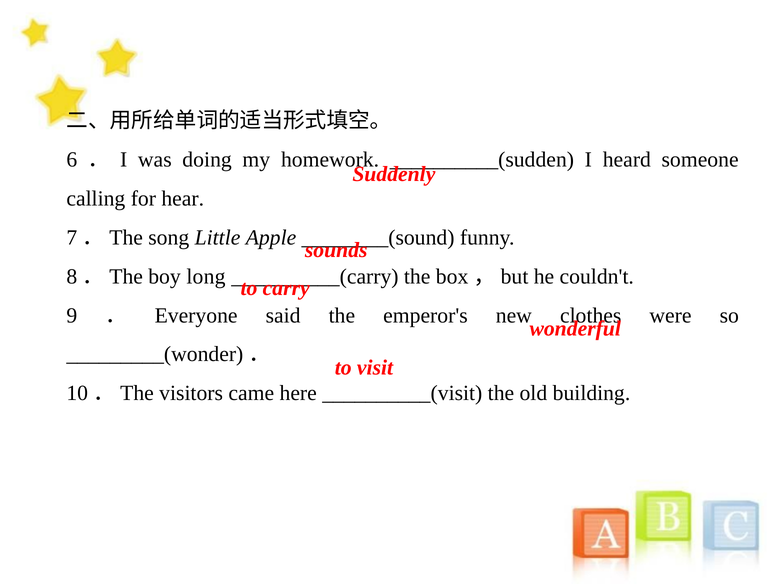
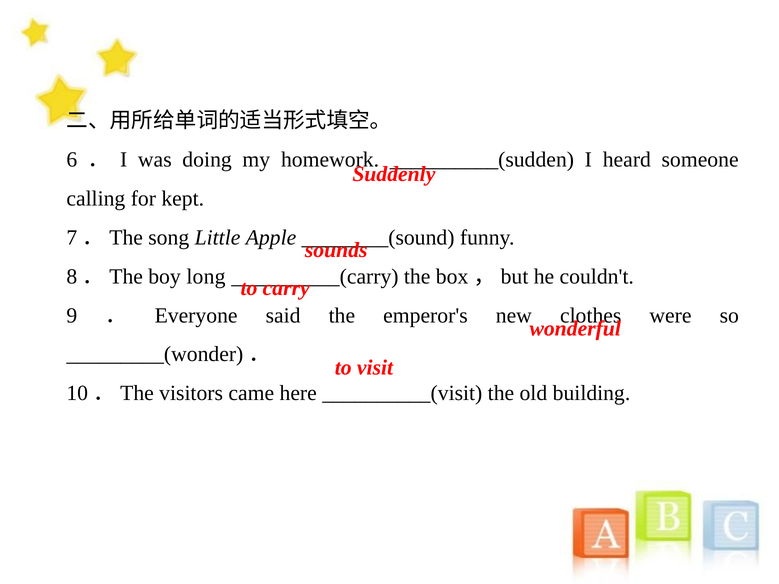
hear: hear -> kept
